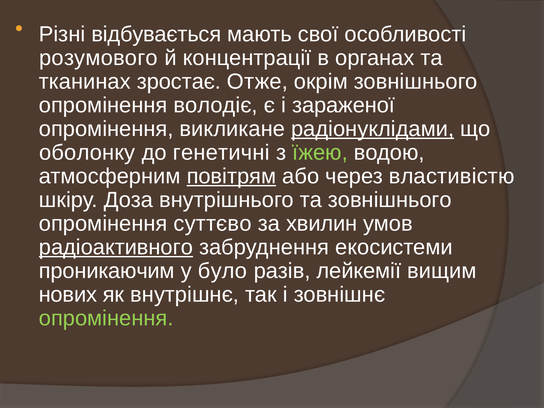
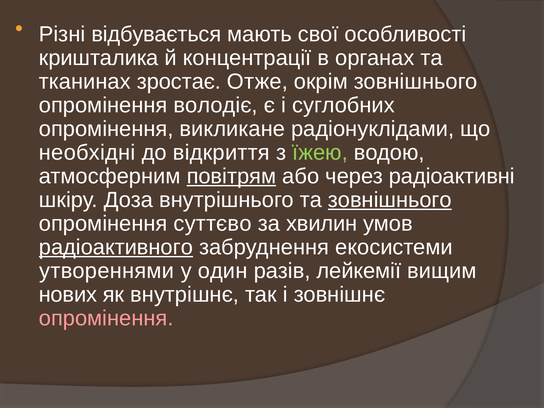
розумового: розумового -> кришталика
зараженої: зараженої -> суглобних
радіонуклідами underline: present -> none
оболонку: оболонку -> необхідні
генетичні: генетичні -> відкриття
властивістю: властивістю -> радіоактивні
зовнішнього at (390, 200) underline: none -> present
проникаючим: проникаючим -> утвореннями
було: було -> один
опромінення at (106, 318) colour: light green -> pink
